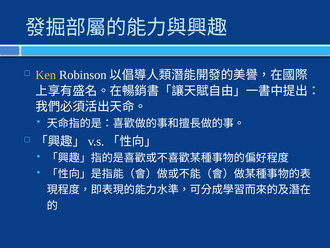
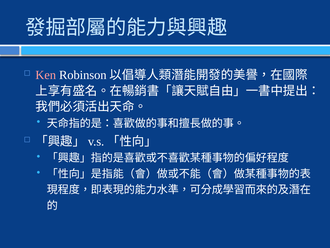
Ken colour: yellow -> pink
